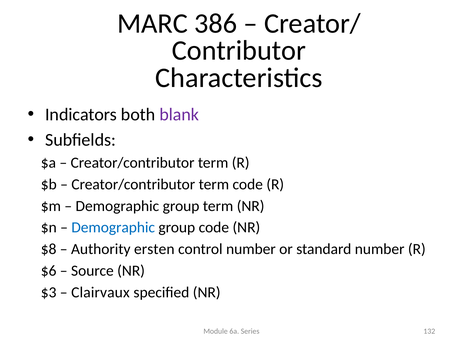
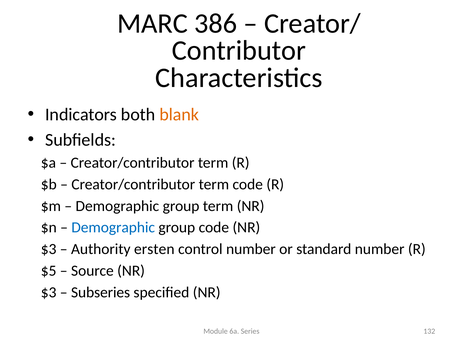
blank colour: purple -> orange
$8 at (49, 249): $8 -> $3
$6: $6 -> $5
Clairvaux: Clairvaux -> Subseries
